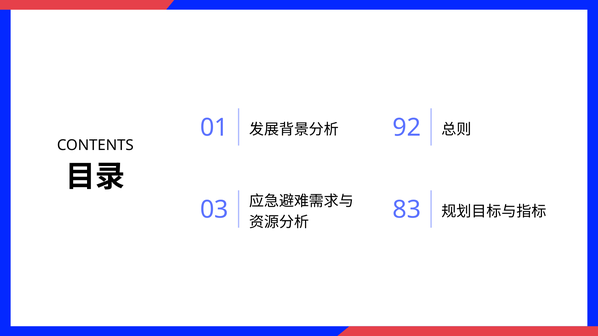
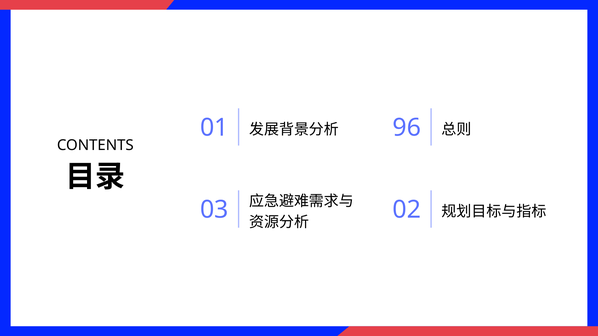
92: 92 -> 96
83: 83 -> 02
